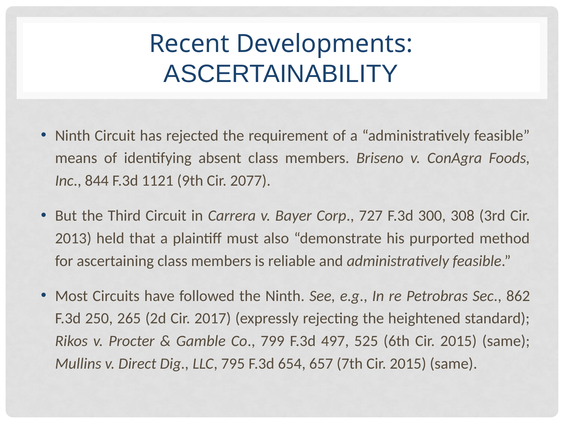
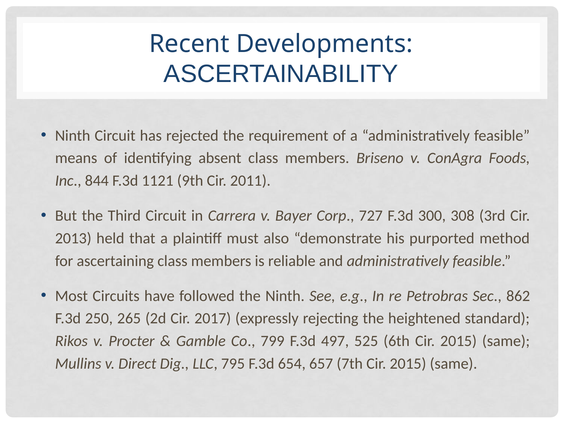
2077: 2077 -> 2011
